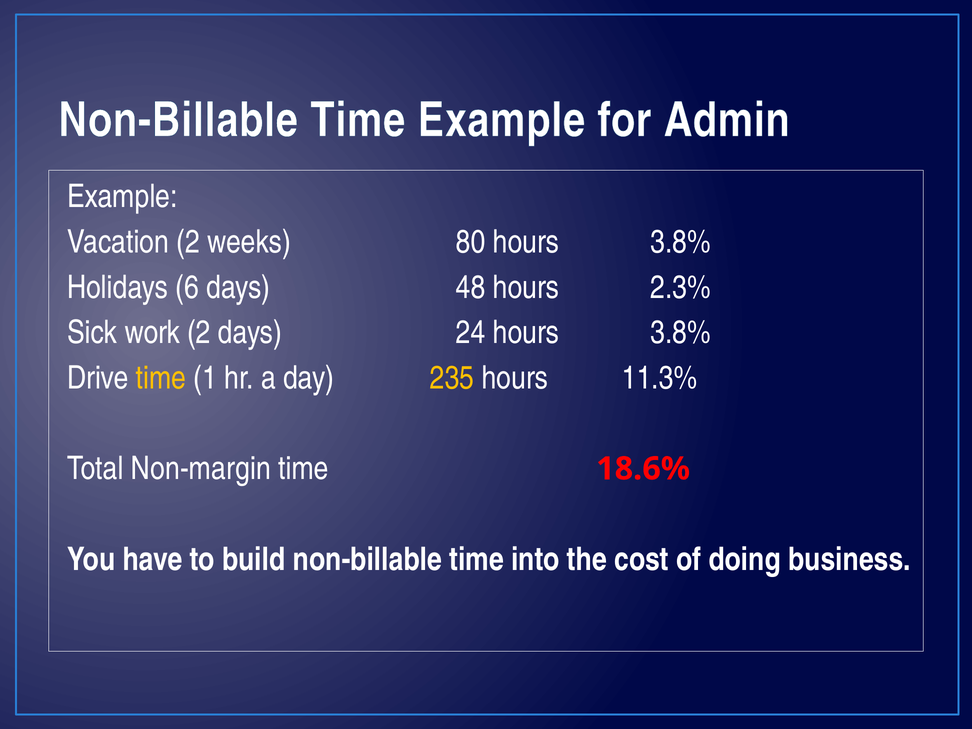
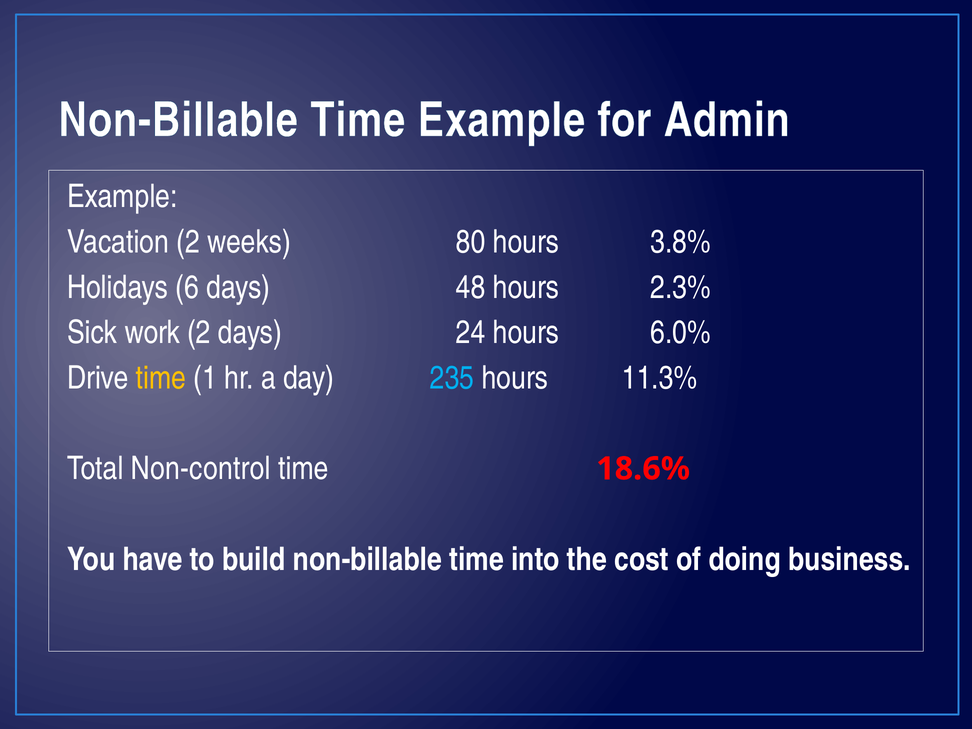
24 hours 3.8%: 3.8% -> 6.0%
235 colour: yellow -> light blue
Non-margin: Non-margin -> Non-control
